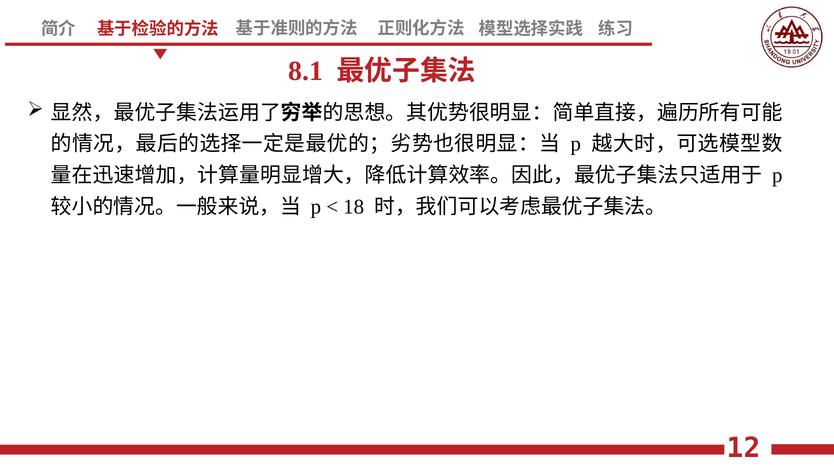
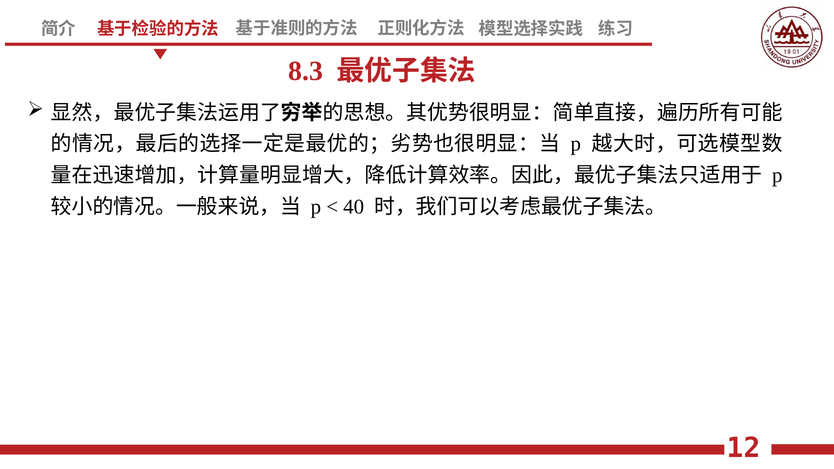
8.1: 8.1 -> 8.3
18: 18 -> 40
